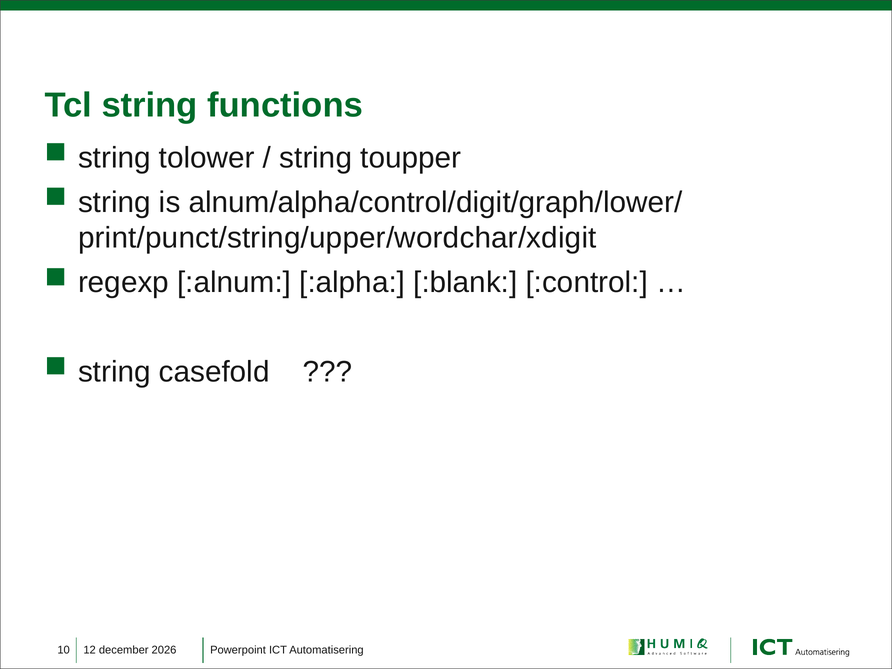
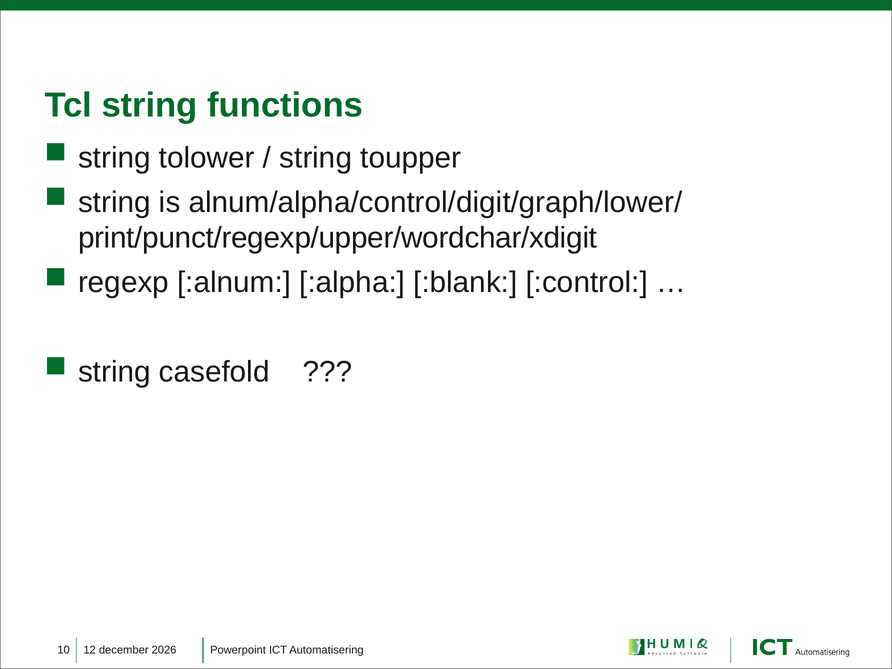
print/punct/string/upper/wordchar/xdigit: print/punct/string/upper/wordchar/xdigit -> print/punct/regexp/upper/wordchar/xdigit
